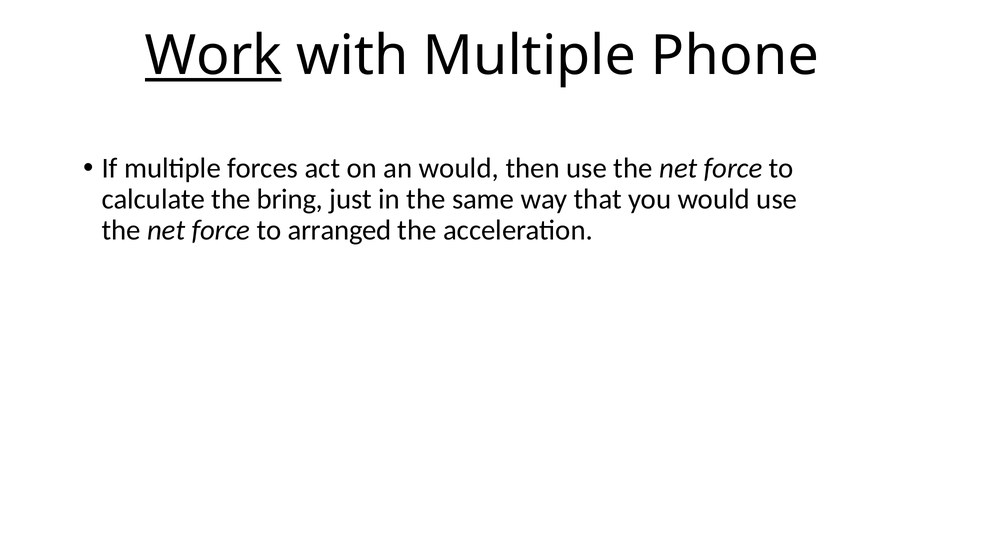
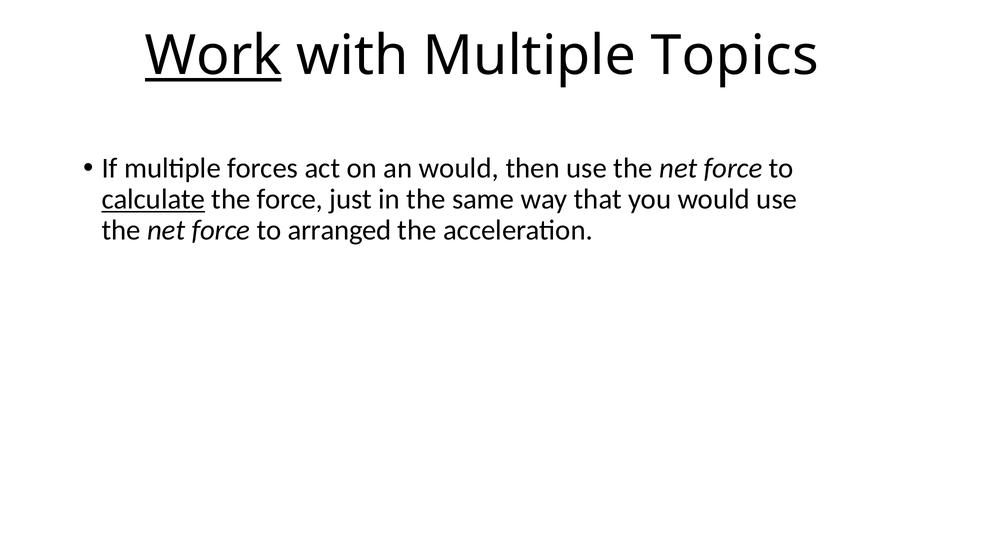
Phone: Phone -> Topics
calculate underline: none -> present
the bring: bring -> force
